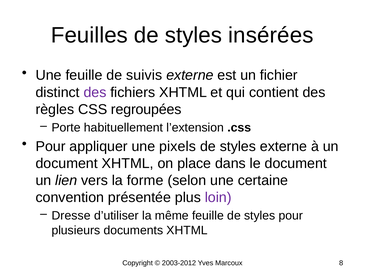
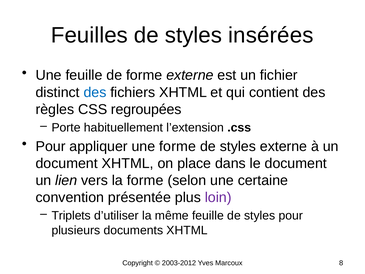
de suivis: suivis -> forme
des at (95, 92) colour: purple -> blue
une pixels: pixels -> forme
Dresse: Dresse -> Triplets
